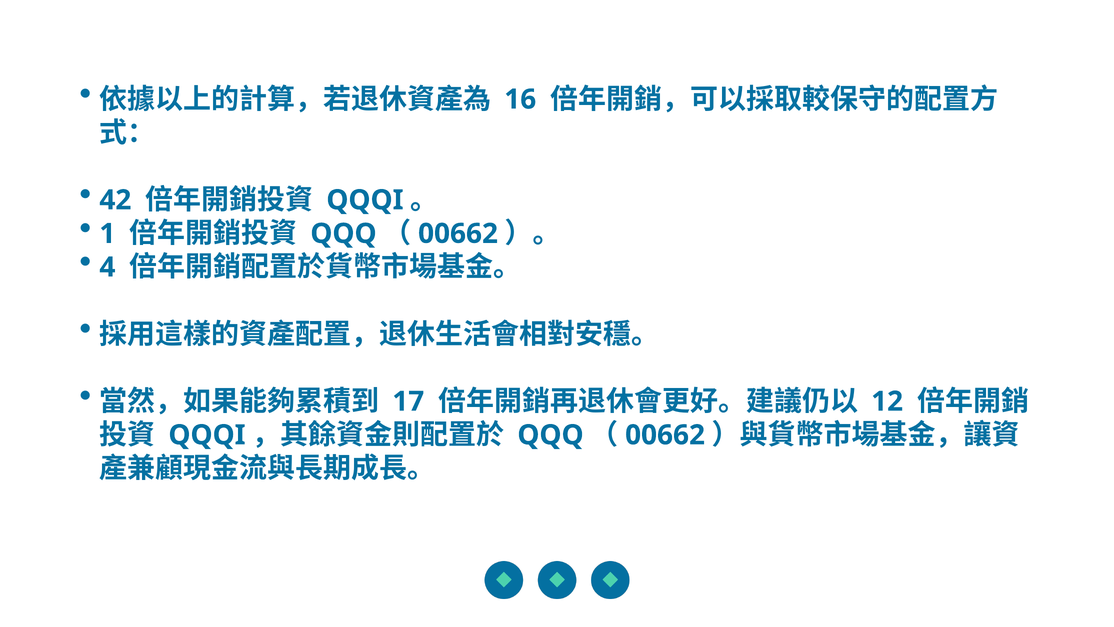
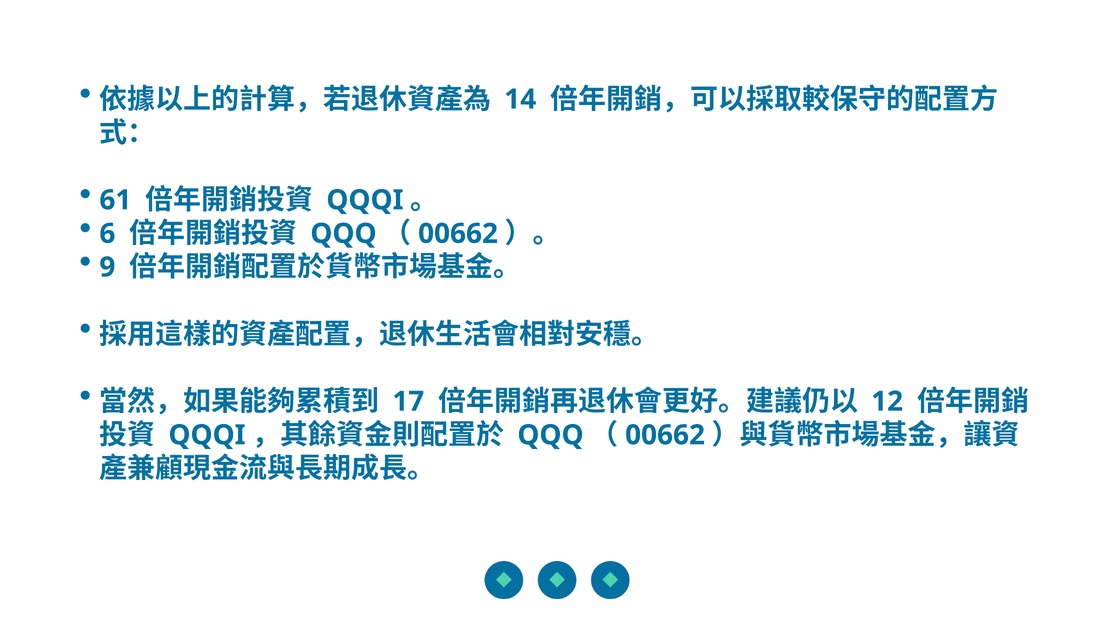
16: 16 -> 14
42: 42 -> 61
1: 1 -> 6
4: 4 -> 9
